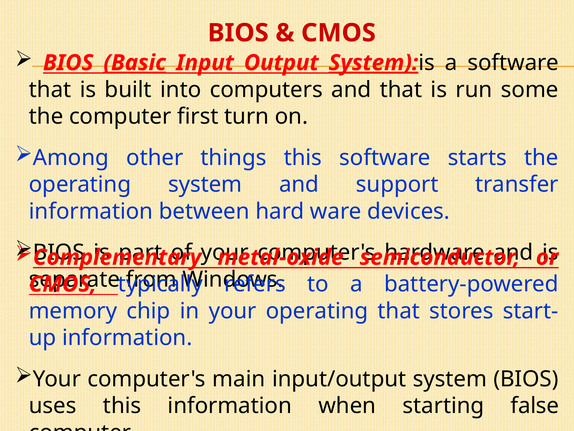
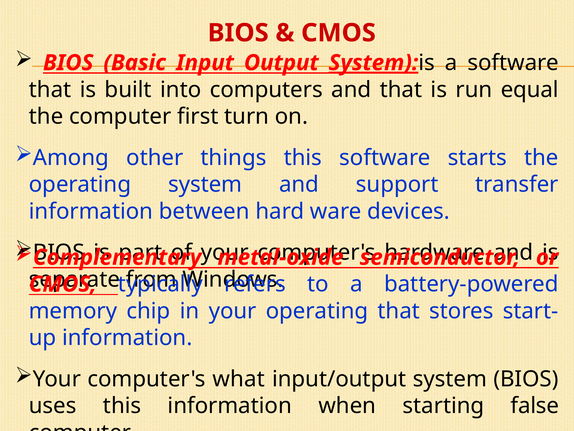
Basic underline: present -> none
some: some -> equal
main: main -> what
